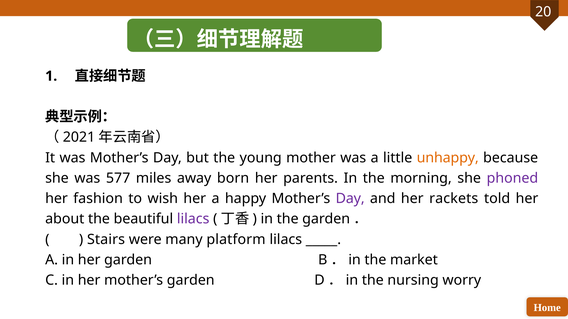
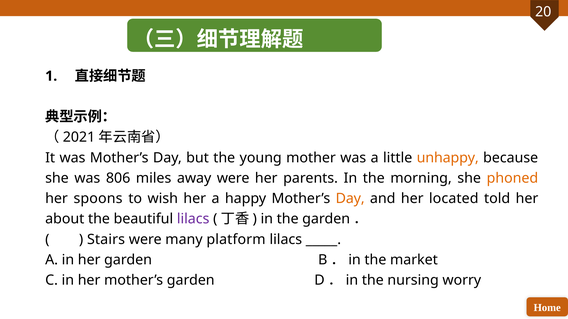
577: 577 -> 806
away born: born -> were
phoned colour: purple -> orange
fashion: fashion -> spoons
Day at (350, 199) colour: purple -> orange
rackets: rackets -> located
